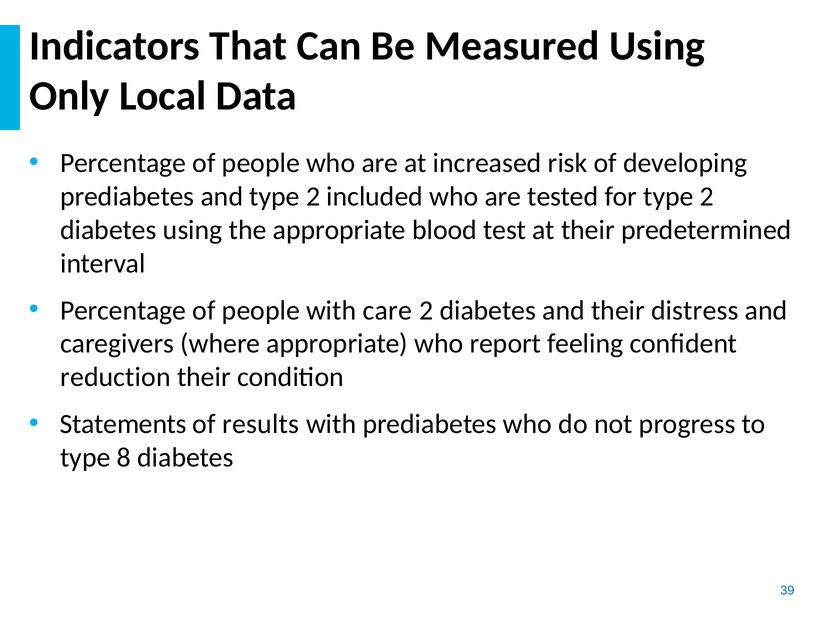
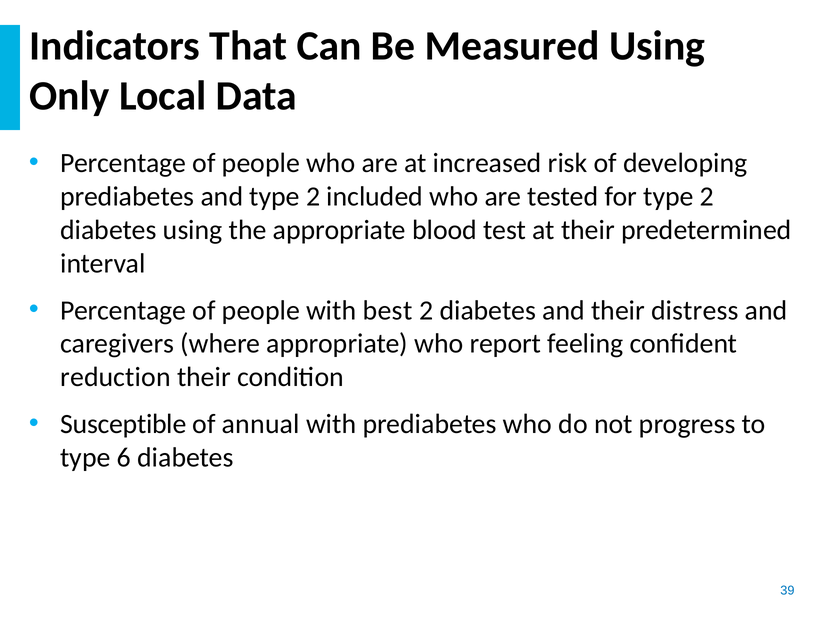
care: care -> best
Statements: Statements -> Susceptible
results: results -> annual
8: 8 -> 6
